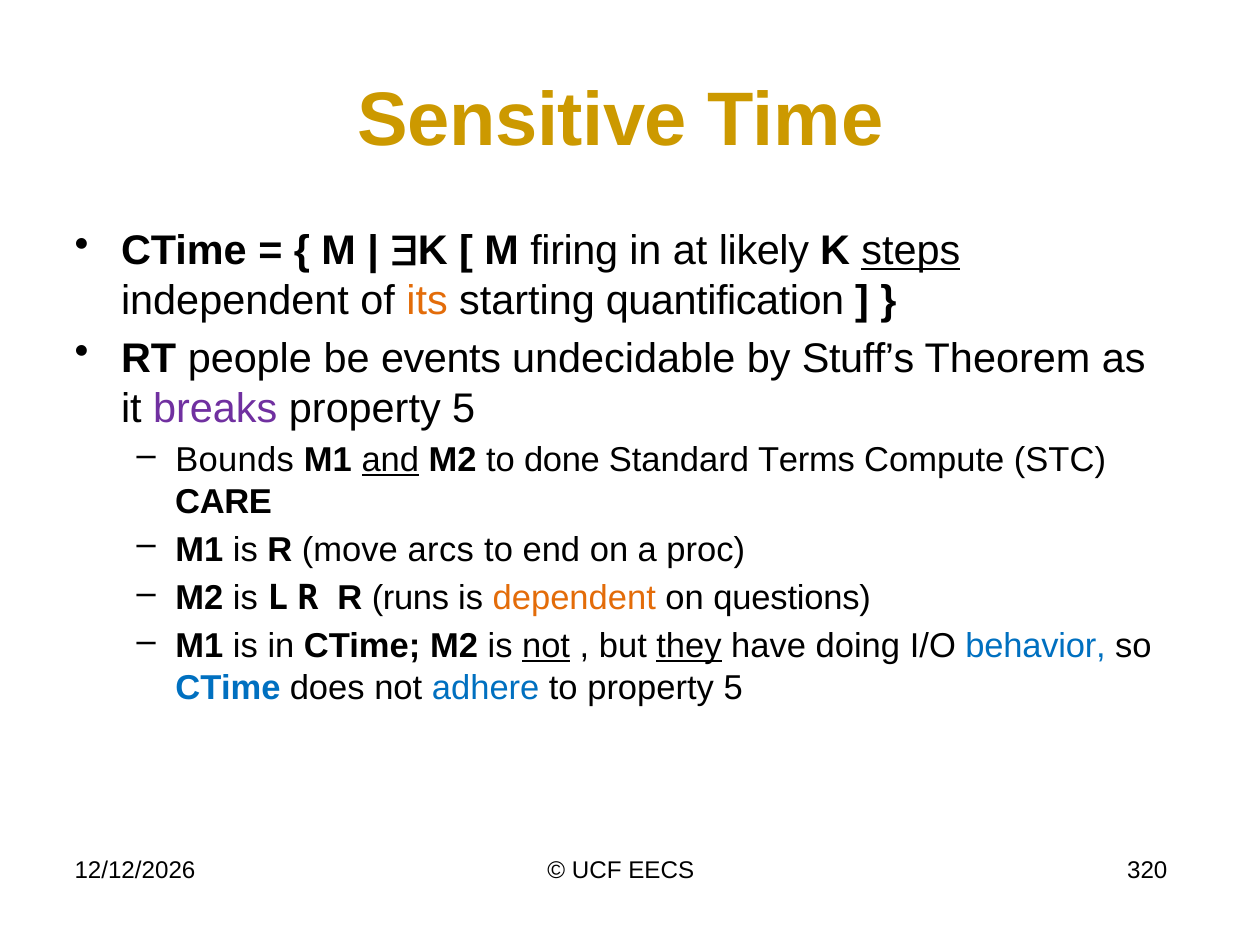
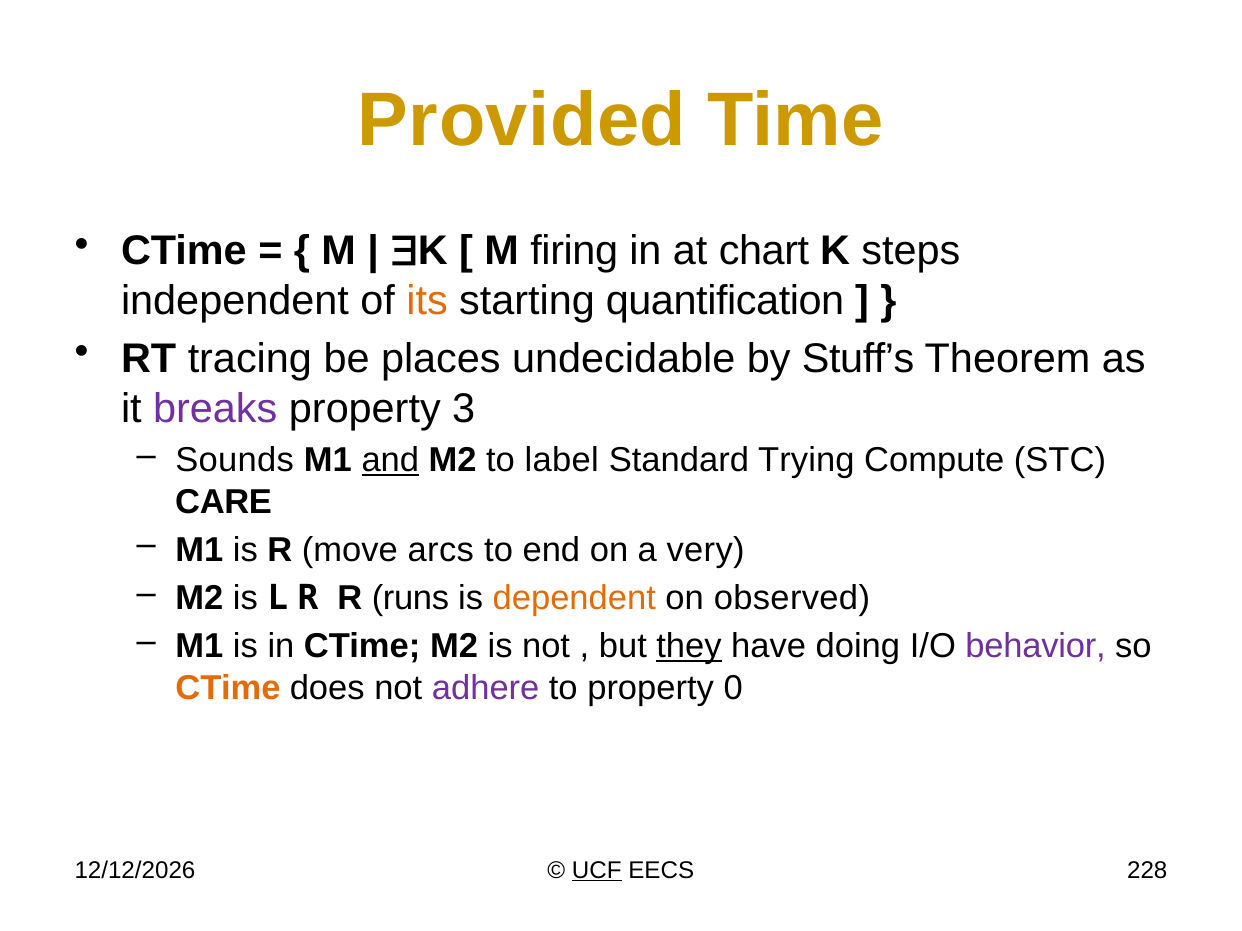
Sensitive: Sensitive -> Provided
likely: likely -> chart
steps underline: present -> none
people: people -> tracing
events: events -> places
5 at (464, 409): 5 -> 3
Bounds: Bounds -> Sounds
done: done -> label
Terms: Terms -> Trying
proc: proc -> very
questions: questions -> observed
not at (546, 647) underline: present -> none
behavior colour: blue -> purple
CTime at (228, 688) colour: blue -> orange
adhere colour: blue -> purple
to property 5: 5 -> 0
UCF underline: none -> present
320: 320 -> 228
